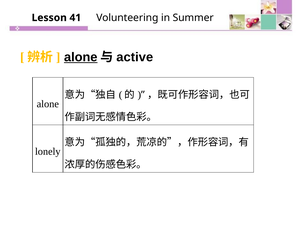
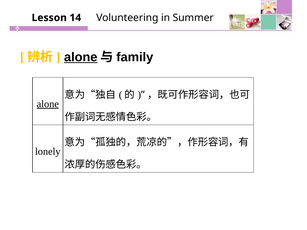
41: 41 -> 14
active: active -> family
alone at (48, 104) underline: none -> present
